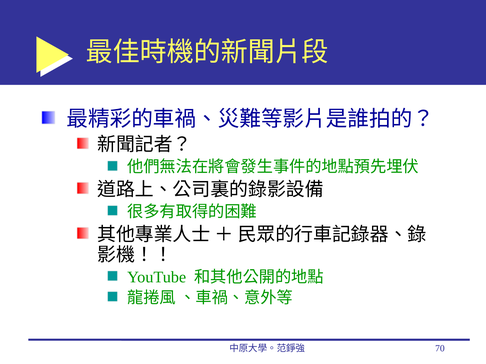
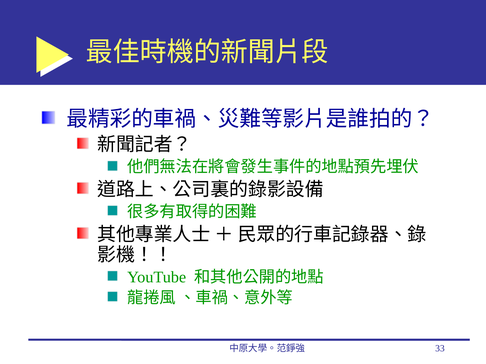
70: 70 -> 33
